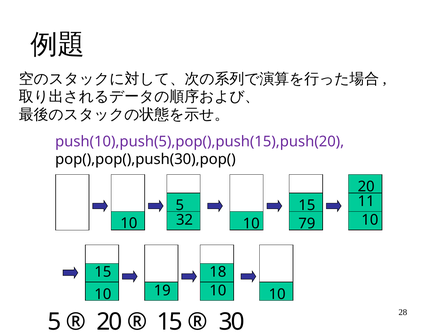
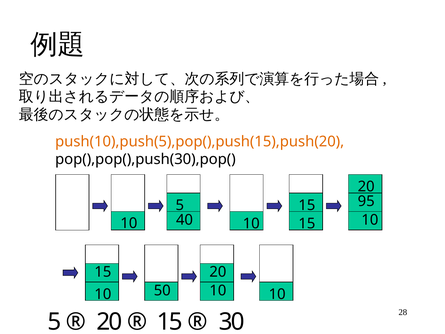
push(10),push(5),pop(),push(15),push(20 colour: purple -> orange
11: 11 -> 95
32: 32 -> 40
79 at (307, 223): 79 -> 15
15 18: 18 -> 20
19: 19 -> 50
